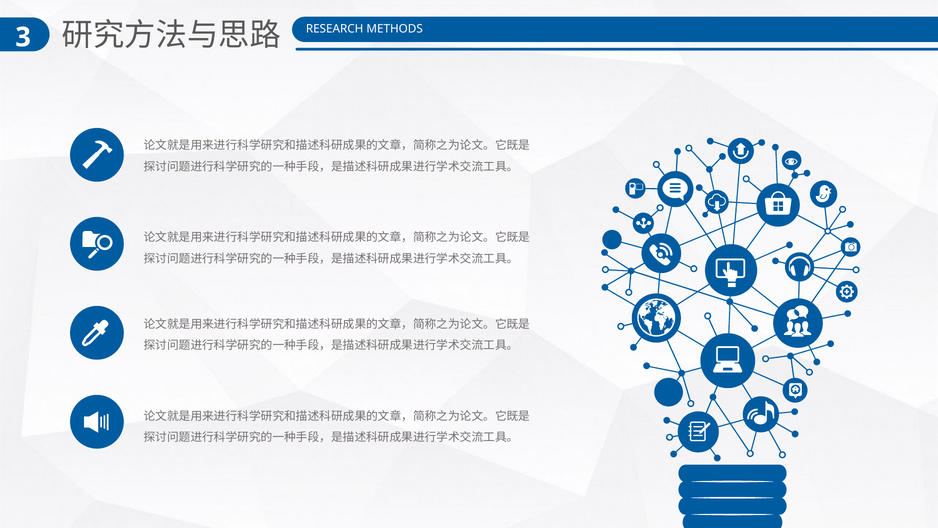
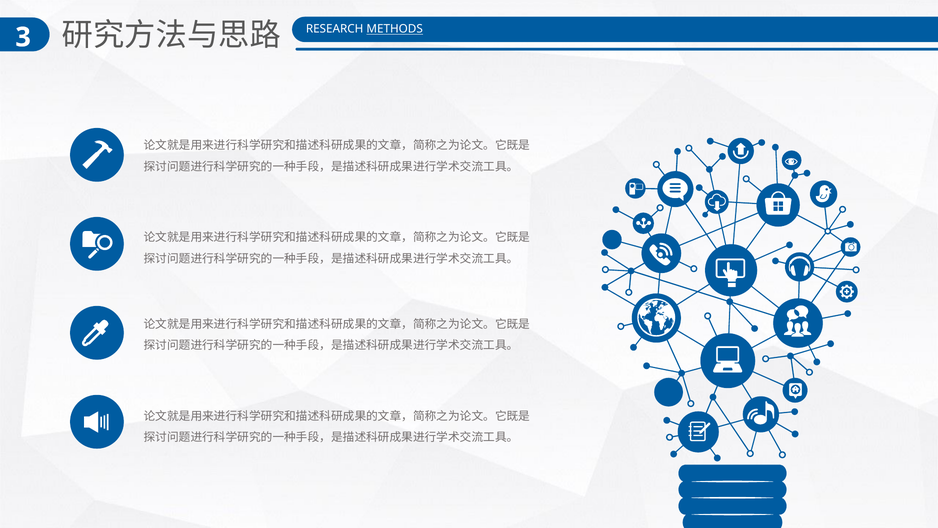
METHODS underline: none -> present
